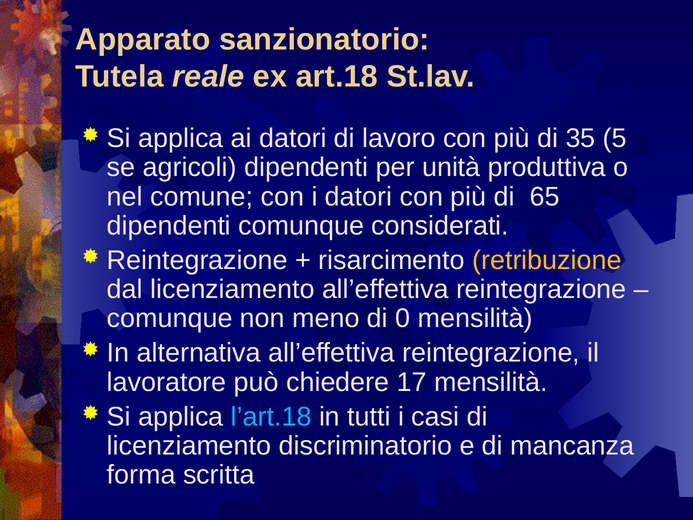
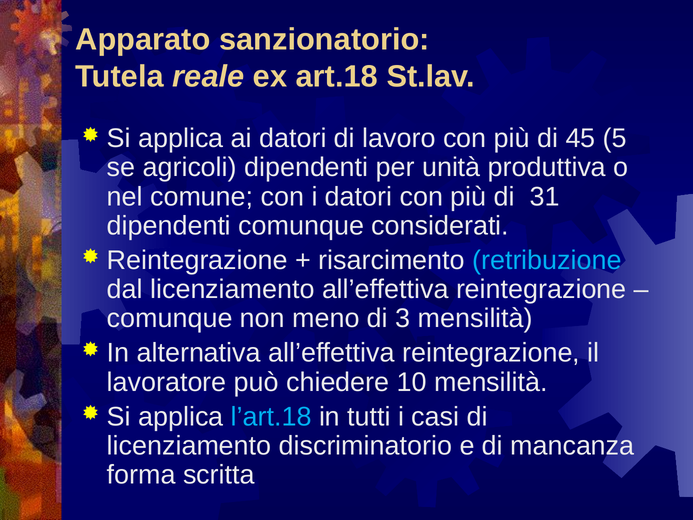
35: 35 -> 45
65: 65 -> 31
retribuzione colour: yellow -> light blue
0: 0 -> 3
17: 17 -> 10
